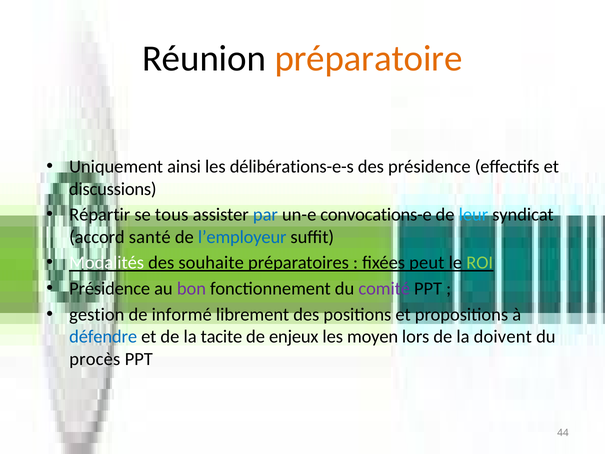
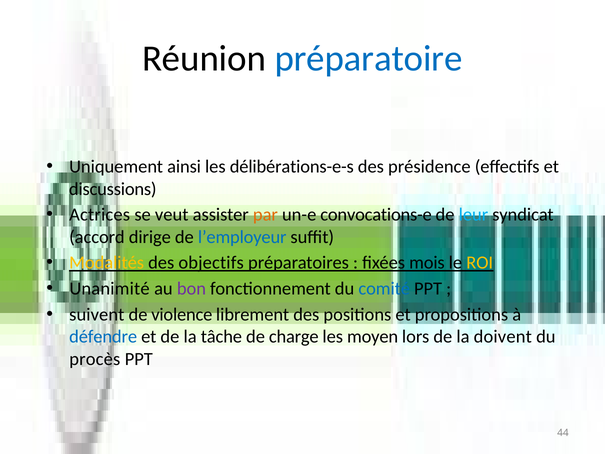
préparatoire colour: orange -> blue
Répartir: Répartir -> Actrices
tous: tous -> veut
par colour: blue -> orange
santé: santé -> dirige
Modalités colour: white -> yellow
souhaite: souhaite -> objectifs
peut: peut -> mois
ROI colour: light green -> yellow
Présidence at (110, 289): Présidence -> Unanimité
comité colour: purple -> blue
gestion: gestion -> suivent
informé: informé -> violence
tacite: tacite -> tâche
enjeux: enjeux -> charge
